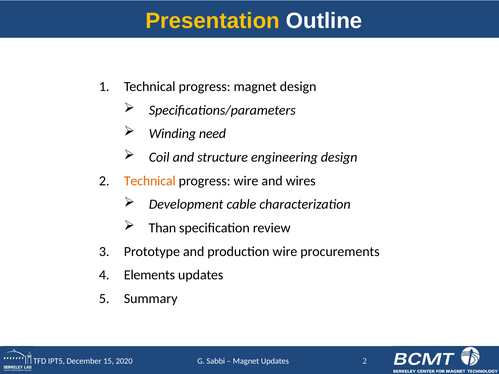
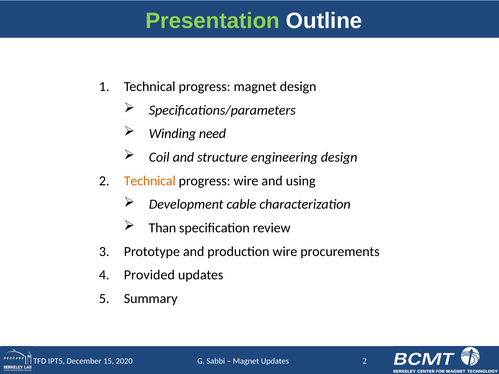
Presentation colour: yellow -> light green
wires: wires -> using
Elements: Elements -> Provided
